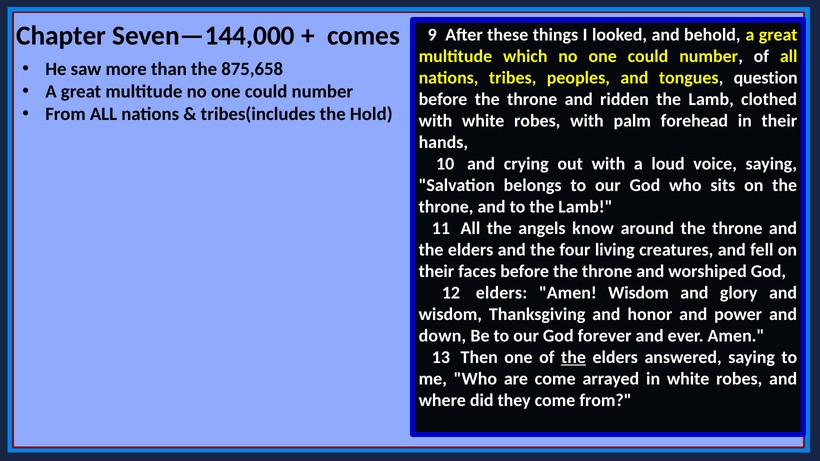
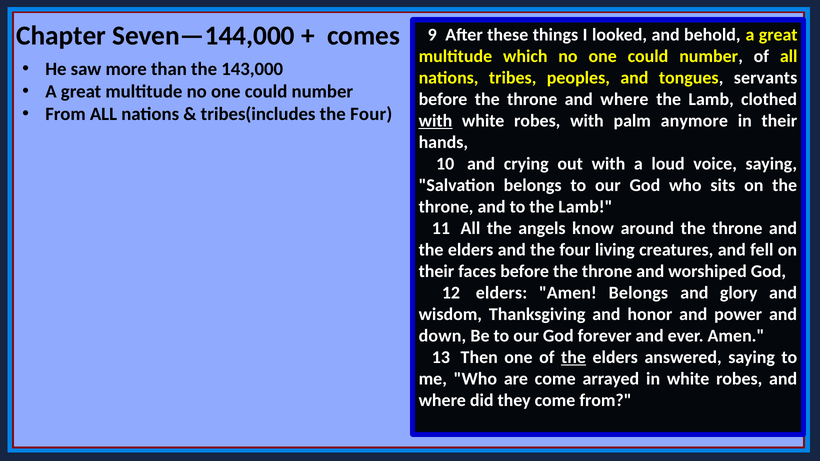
875,658: 875,658 -> 143,000
question: question -> servants
throne and ridden: ridden -> where
tribes(includes the Hold: Hold -> Four
with at (435, 121) underline: none -> present
forehead: forehead -> anymore
Amen Wisdom: Wisdom -> Belongs
